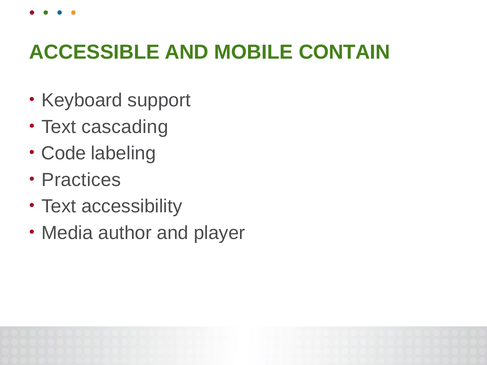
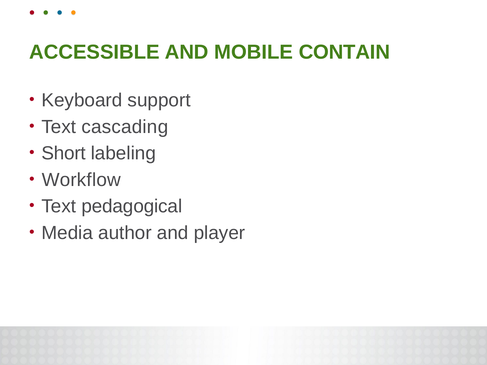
Code: Code -> Short
Practices: Practices -> Workflow
accessibility: accessibility -> pedagogical
